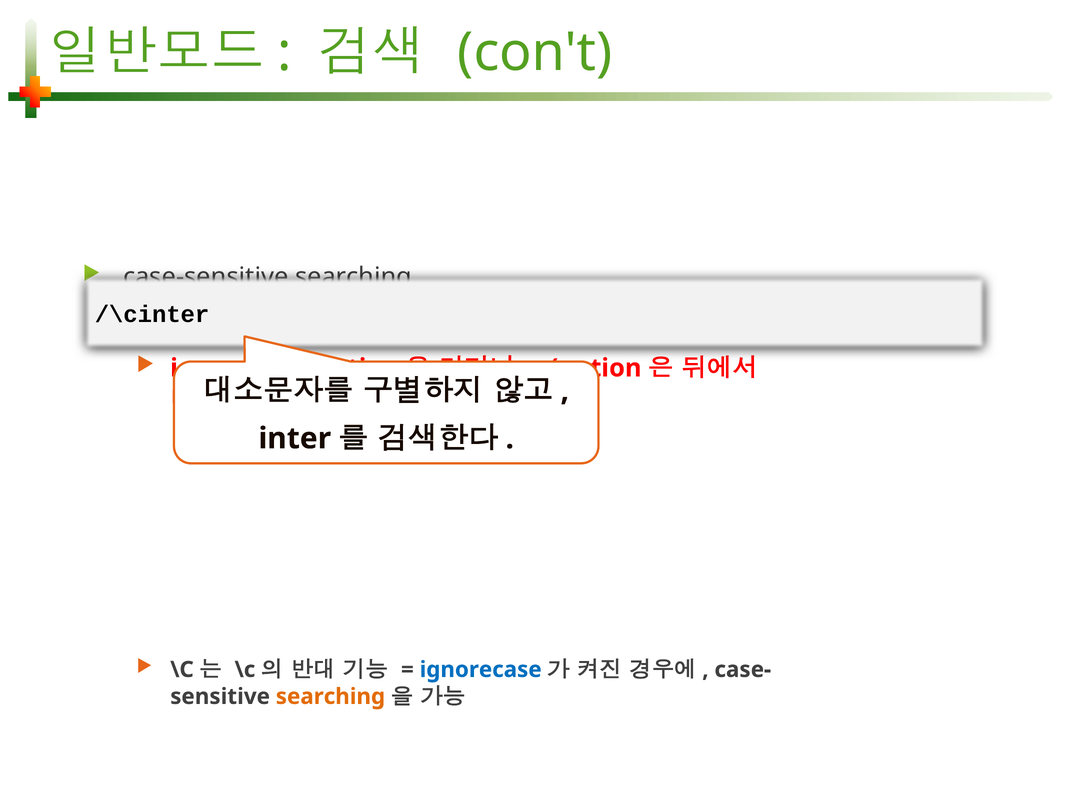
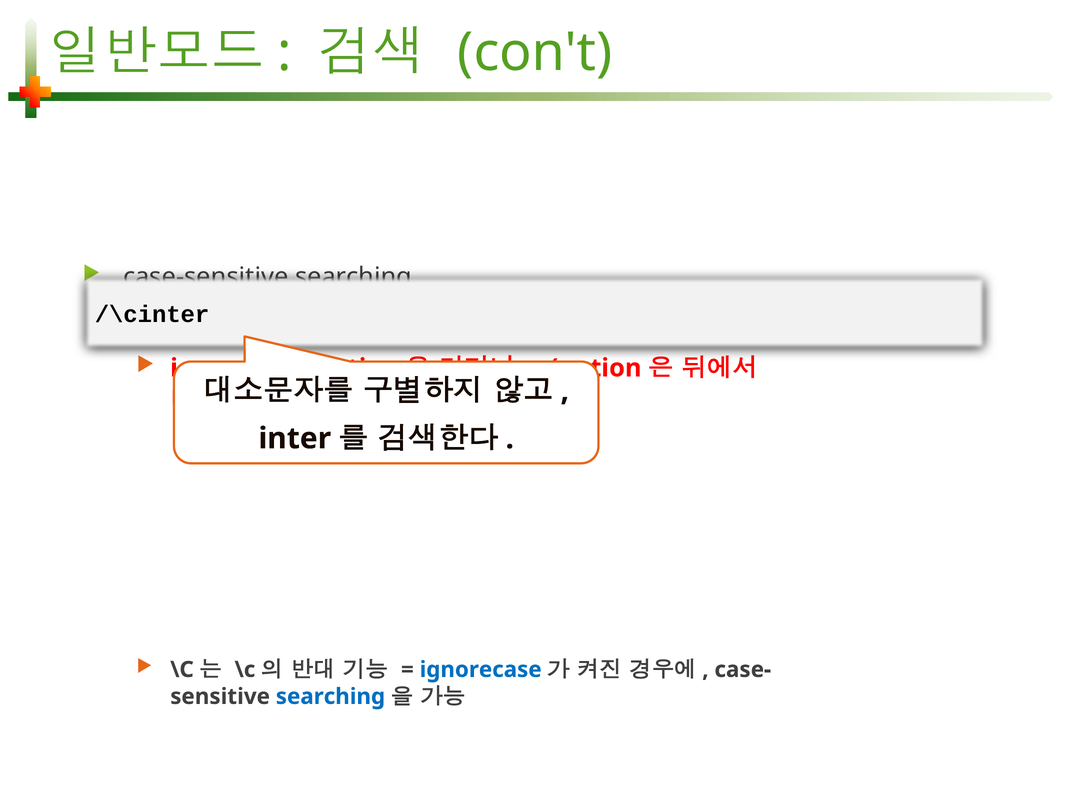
searching at (330, 697) colour: orange -> blue
